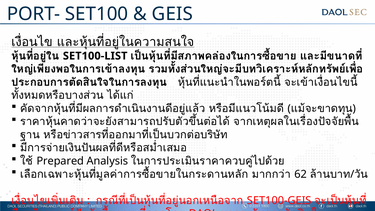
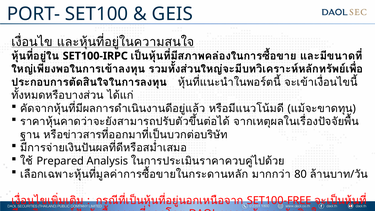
SET100-LIST: SET100-LIST -> SET100-IRPC
62: 62 -> 80
SET100-GEIS: SET100-GEIS -> SET100-FREE
